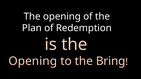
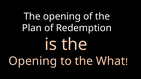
Bring: Bring -> What
